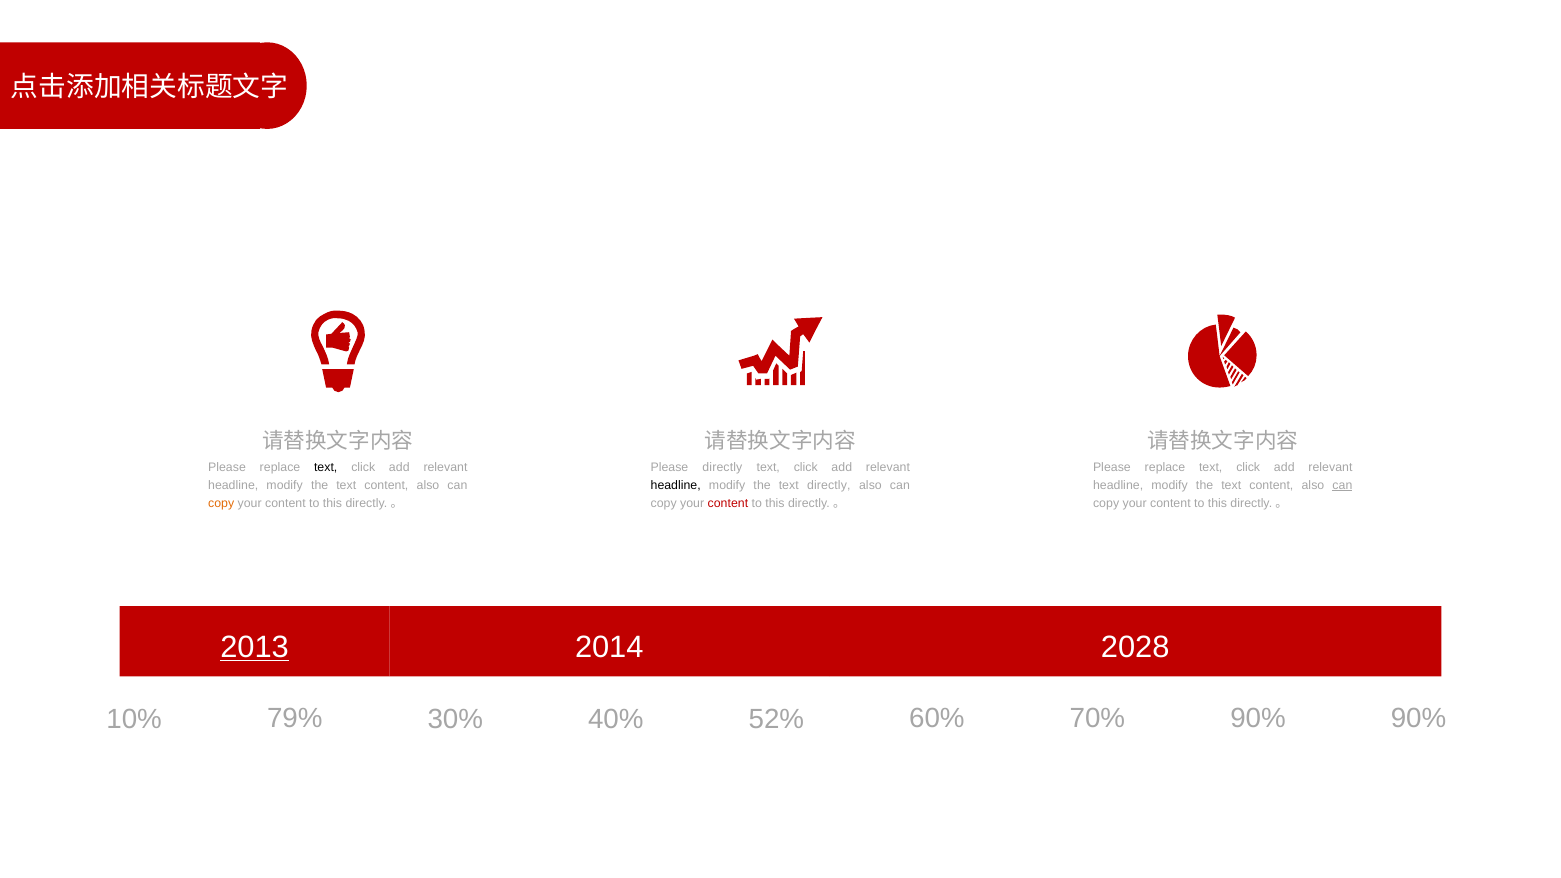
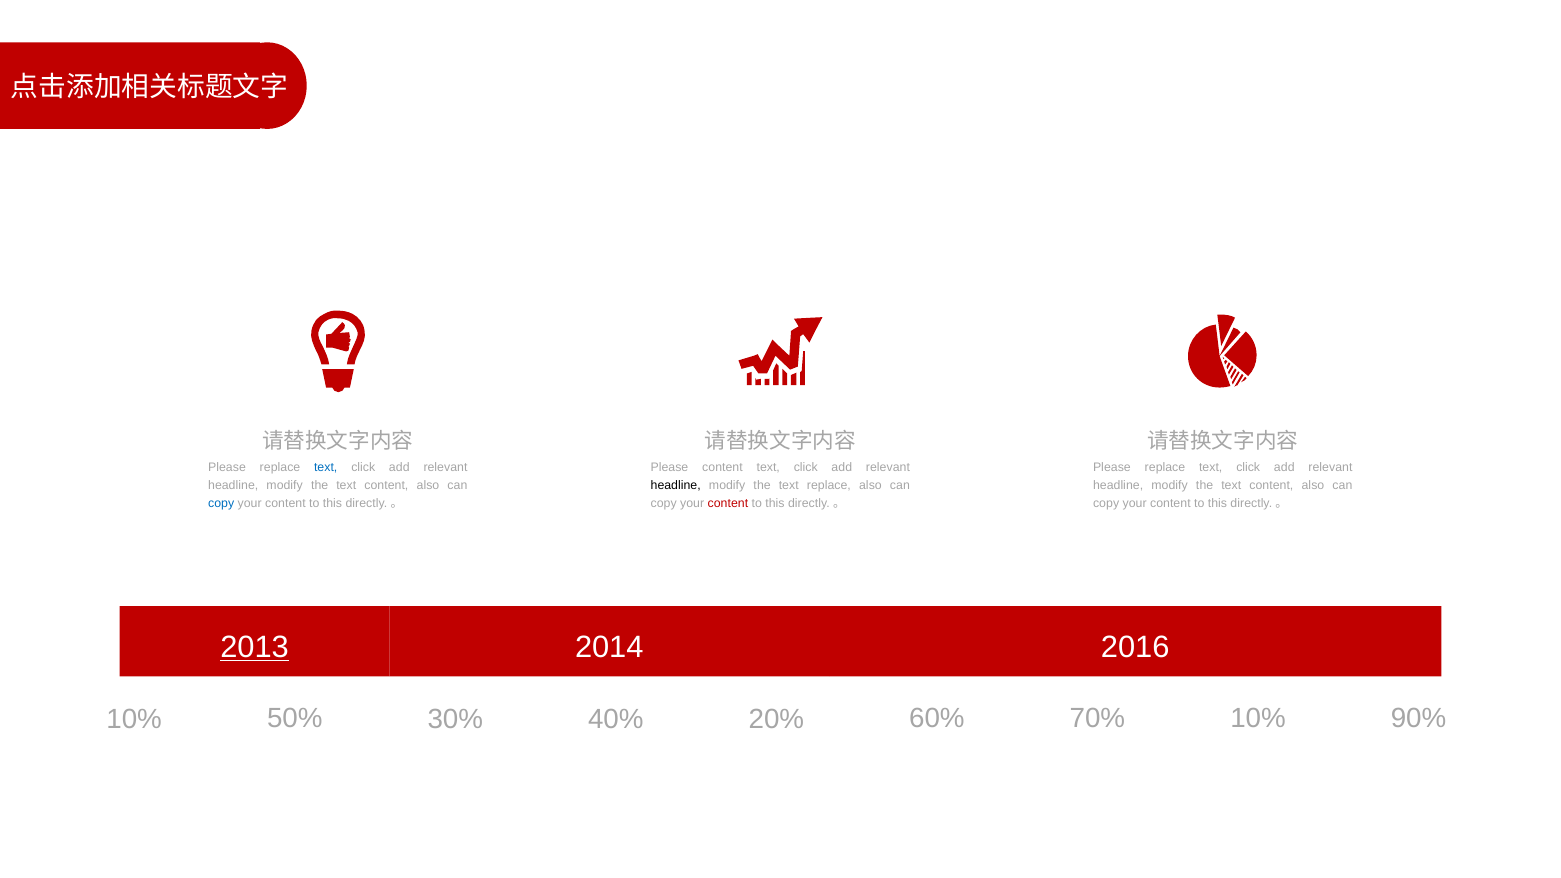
text at (326, 468) colour: black -> blue
Please directly: directly -> content
text directly: directly -> replace
can at (1342, 485) underline: present -> none
copy at (221, 503) colour: orange -> blue
2028: 2028 -> 2016
79%: 79% -> 50%
52%: 52% -> 20%
70% 90%: 90% -> 10%
